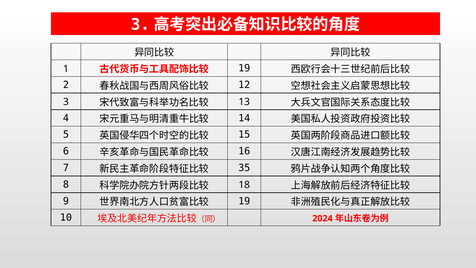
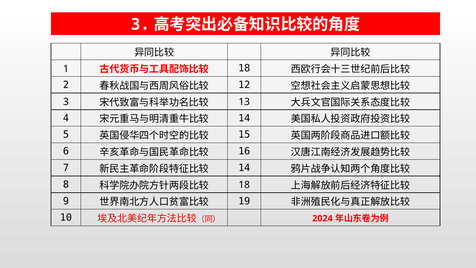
19 at (244, 68): 19 -> 18
35 at (244, 168): 35 -> 14
